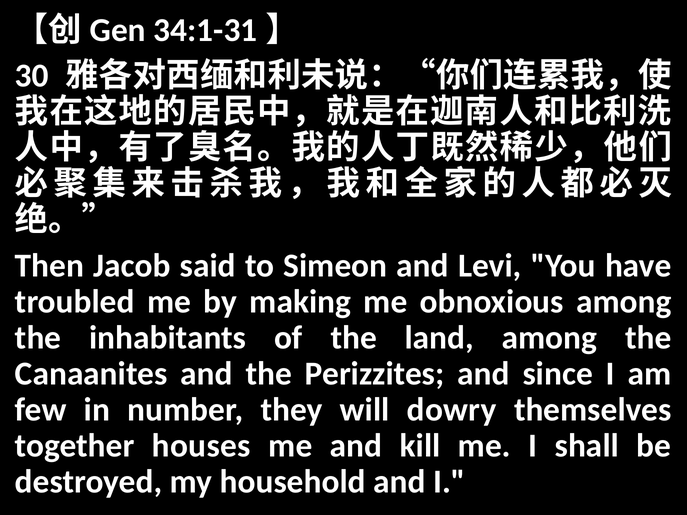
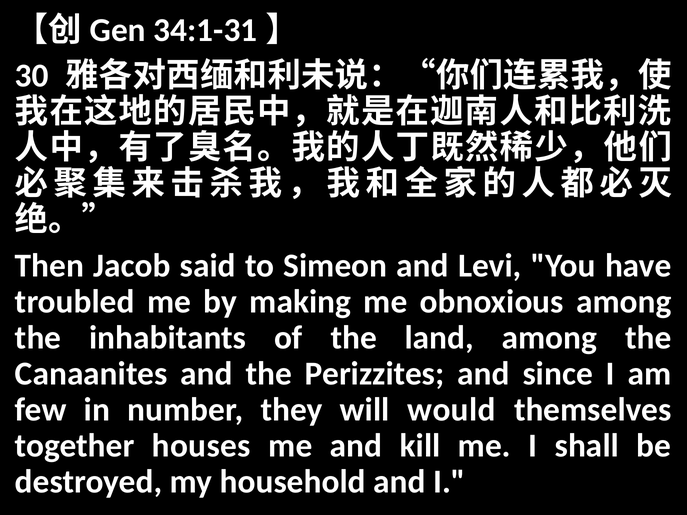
dowry: dowry -> would
